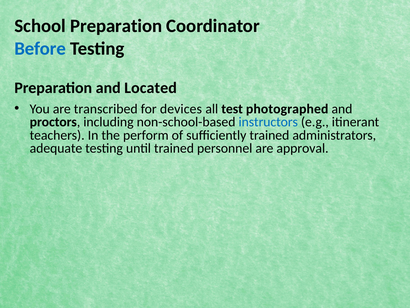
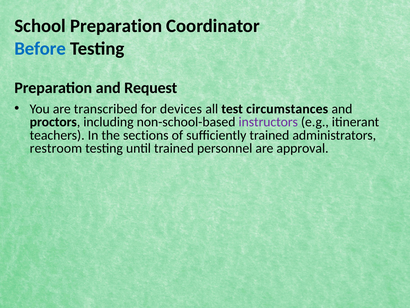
Located: Located -> Request
photographed: photographed -> circumstances
instructors colour: blue -> purple
perform: perform -> sections
adequate: adequate -> restroom
